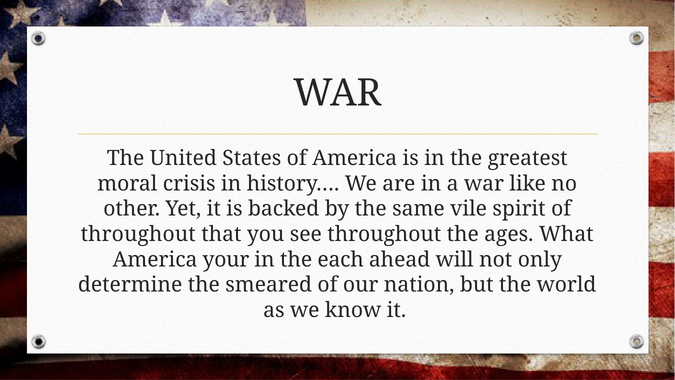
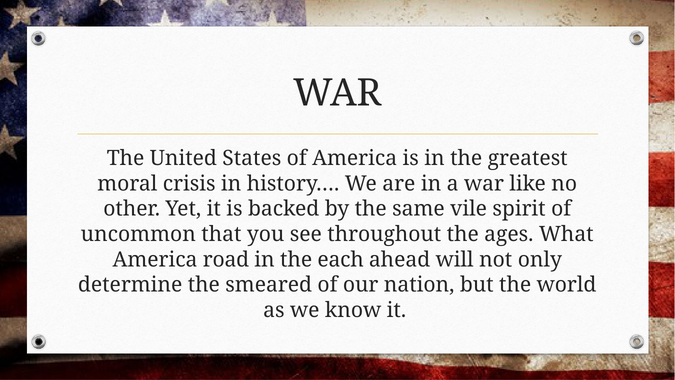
throughout at (138, 234): throughout -> uncommon
your: your -> road
